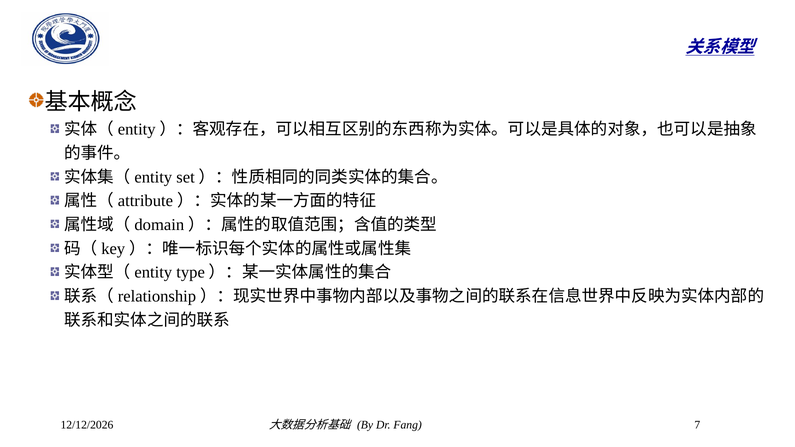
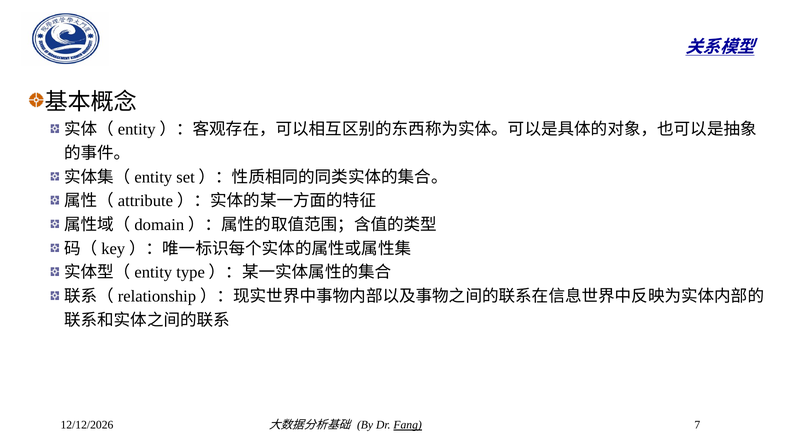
Fang underline: none -> present
